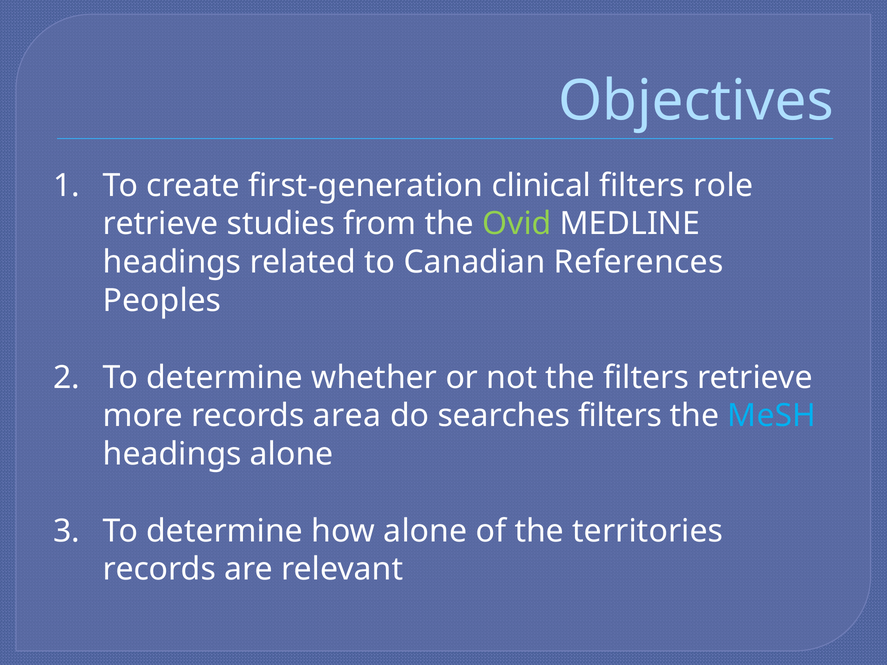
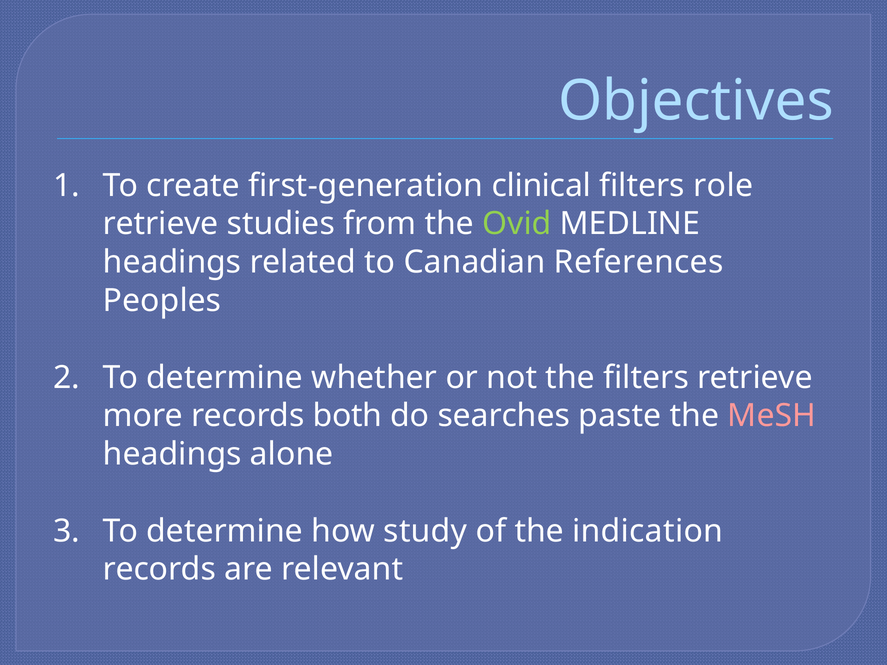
area: area -> both
searches filters: filters -> paste
MeSH colour: light blue -> pink
how alone: alone -> study
territories: territories -> indication
